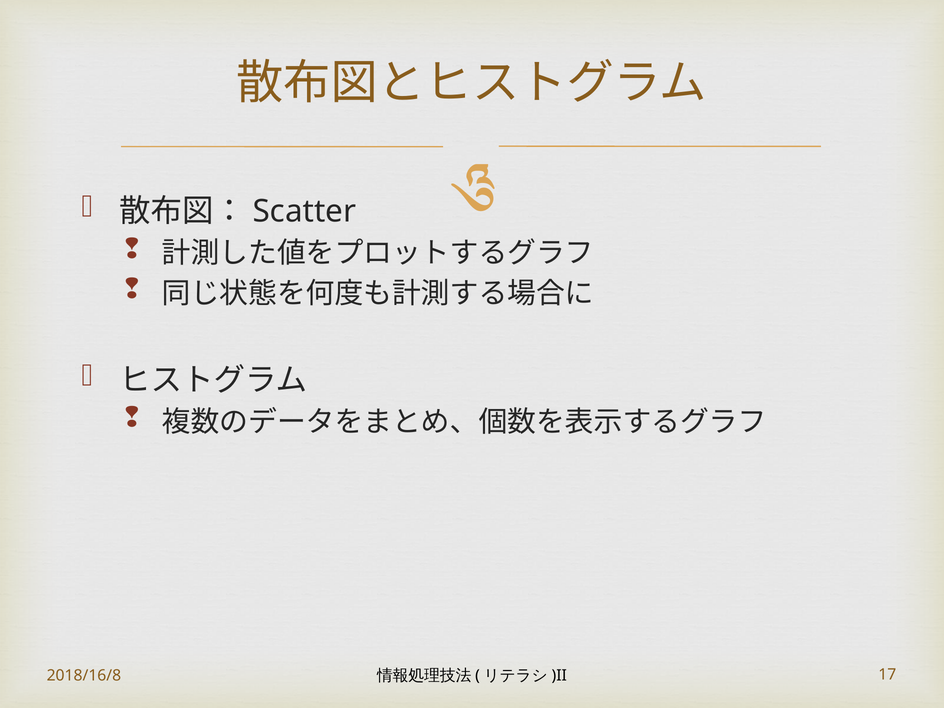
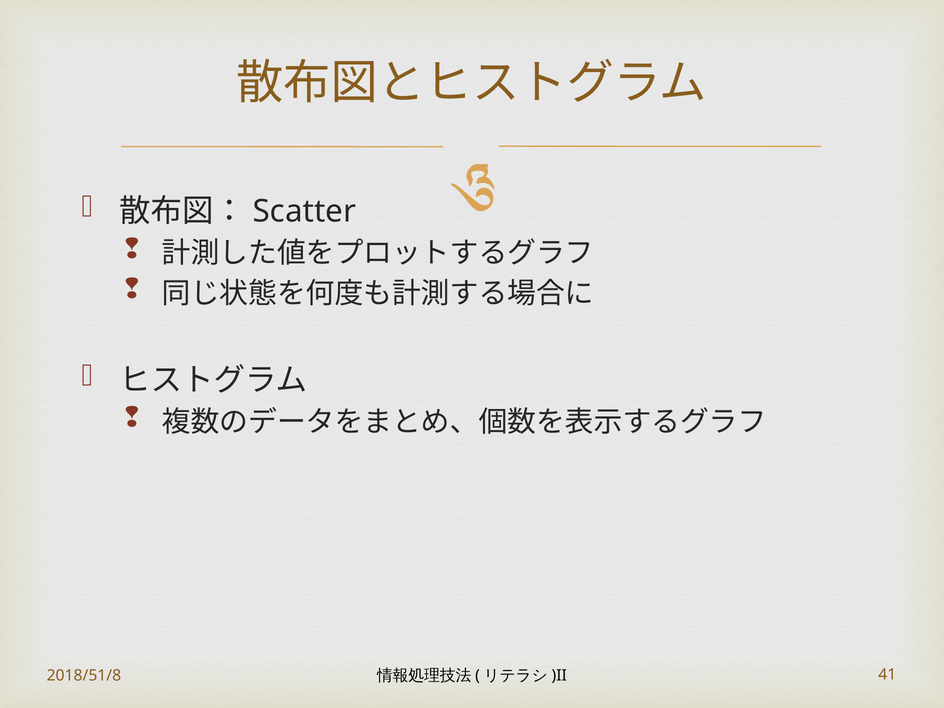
2018/16/8: 2018/16/8 -> 2018/51/8
17: 17 -> 41
